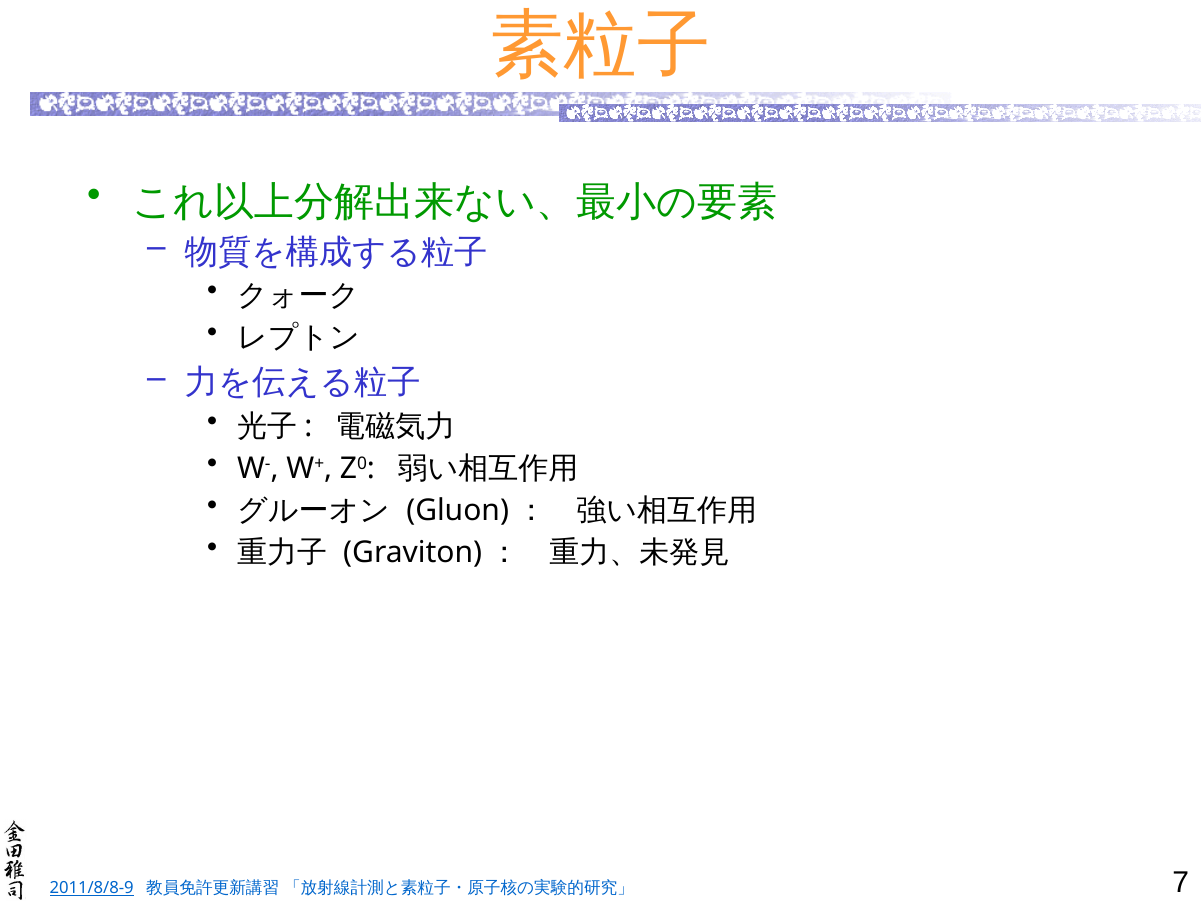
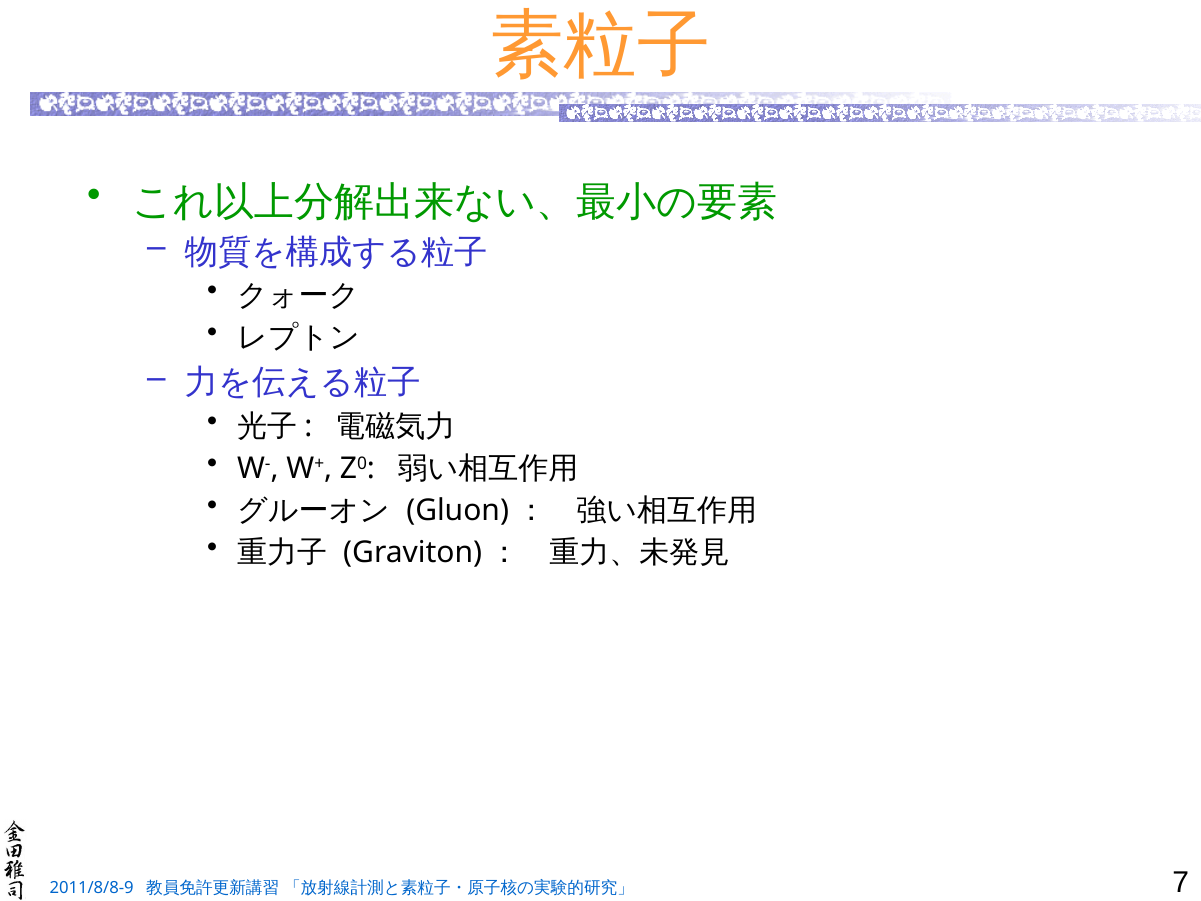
2011/8/8-9 underline: present -> none
